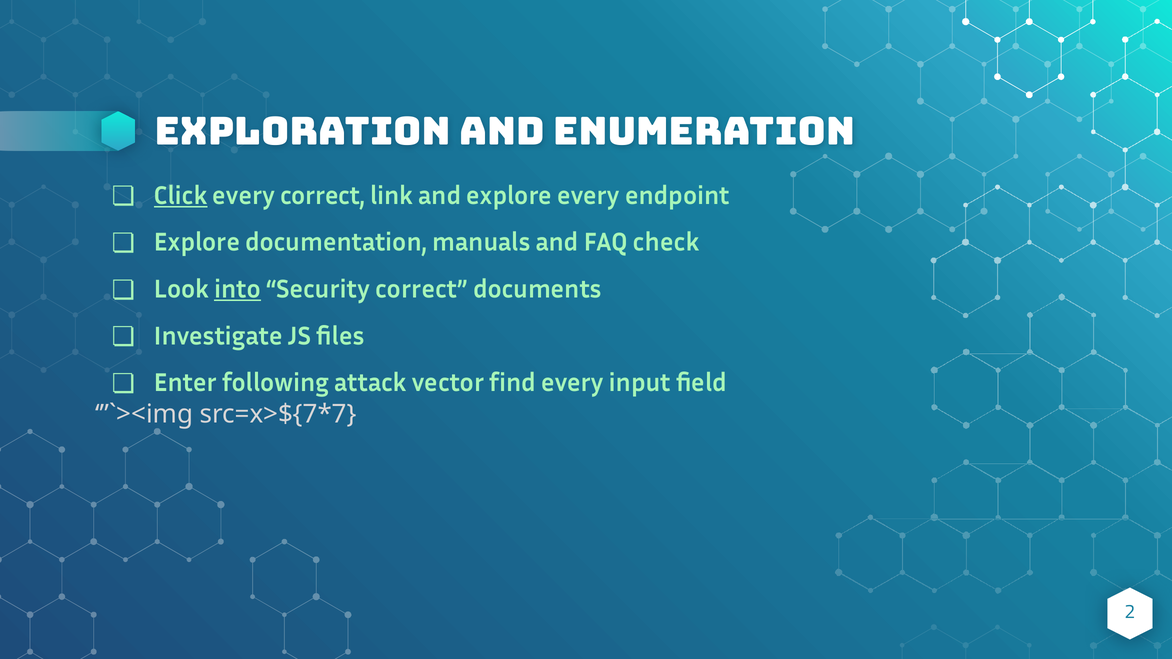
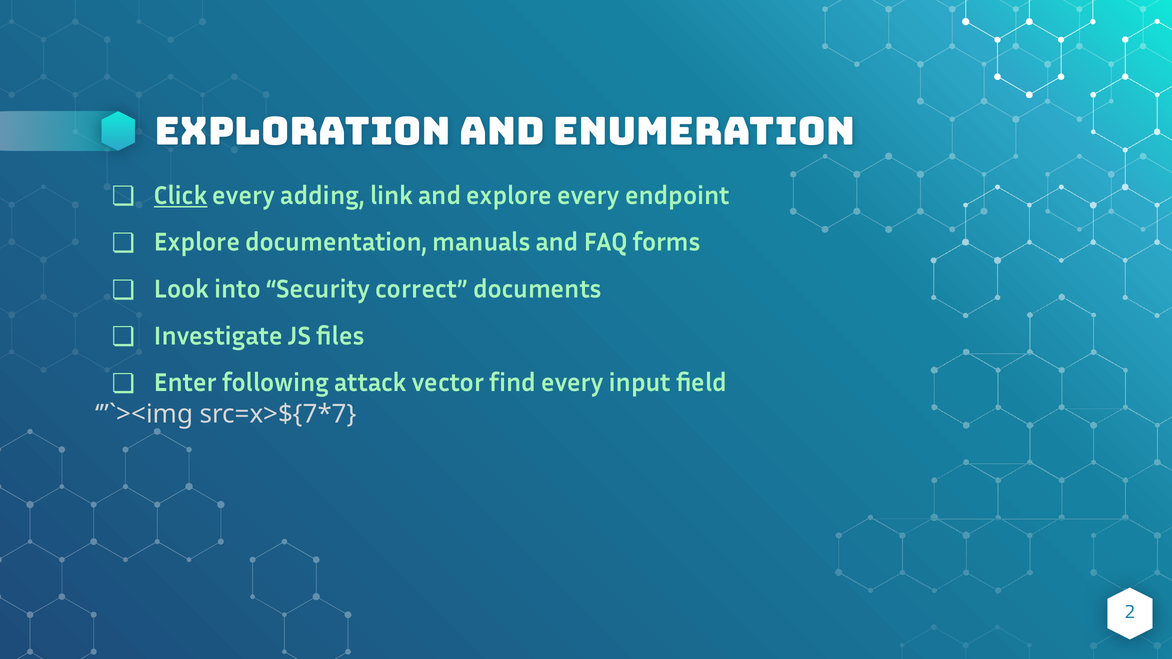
every correct: correct -> adding
check: check -> forms
into underline: present -> none
